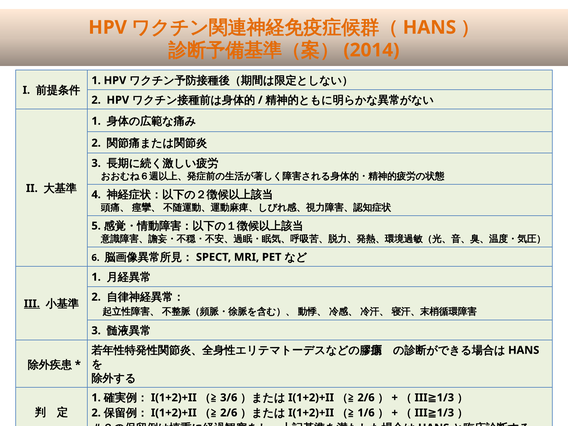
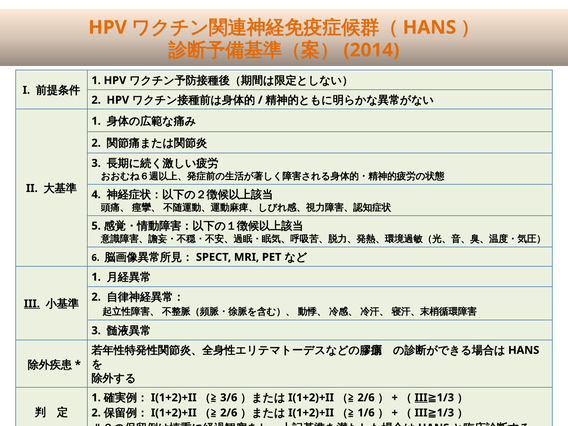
III at (421, 398) underline: none -> present
